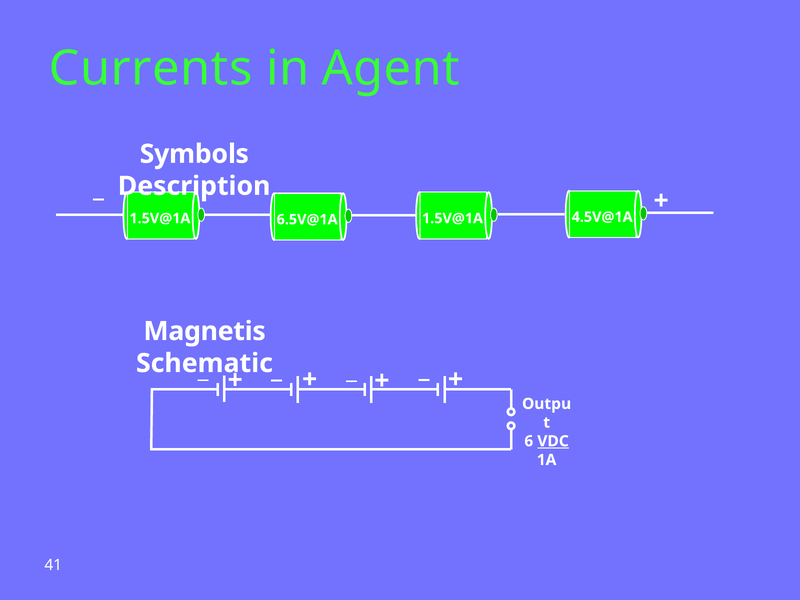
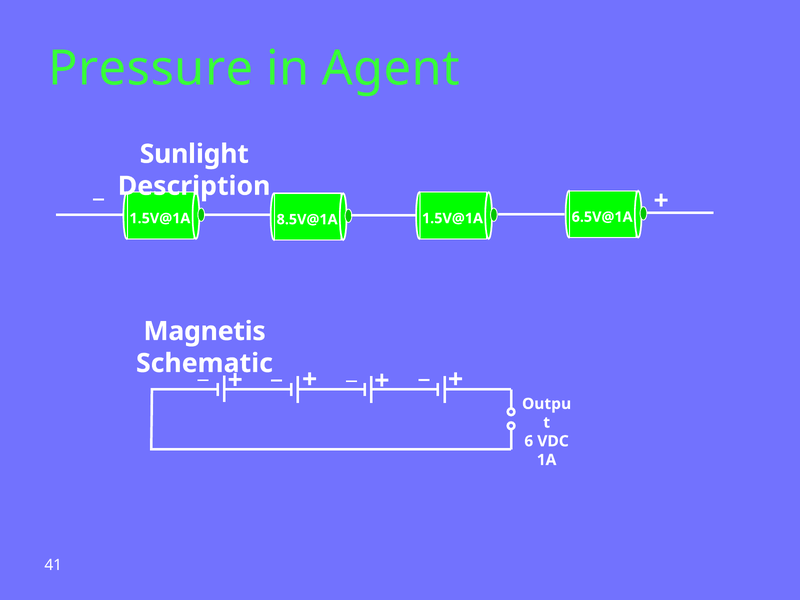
Currents: Currents -> Pressure
Symbols: Symbols -> Sunlight
6.5V@1A: 6.5V@1A -> 8.5V@1A
4.5V@1A: 4.5V@1A -> 6.5V@1A
VDC underline: present -> none
